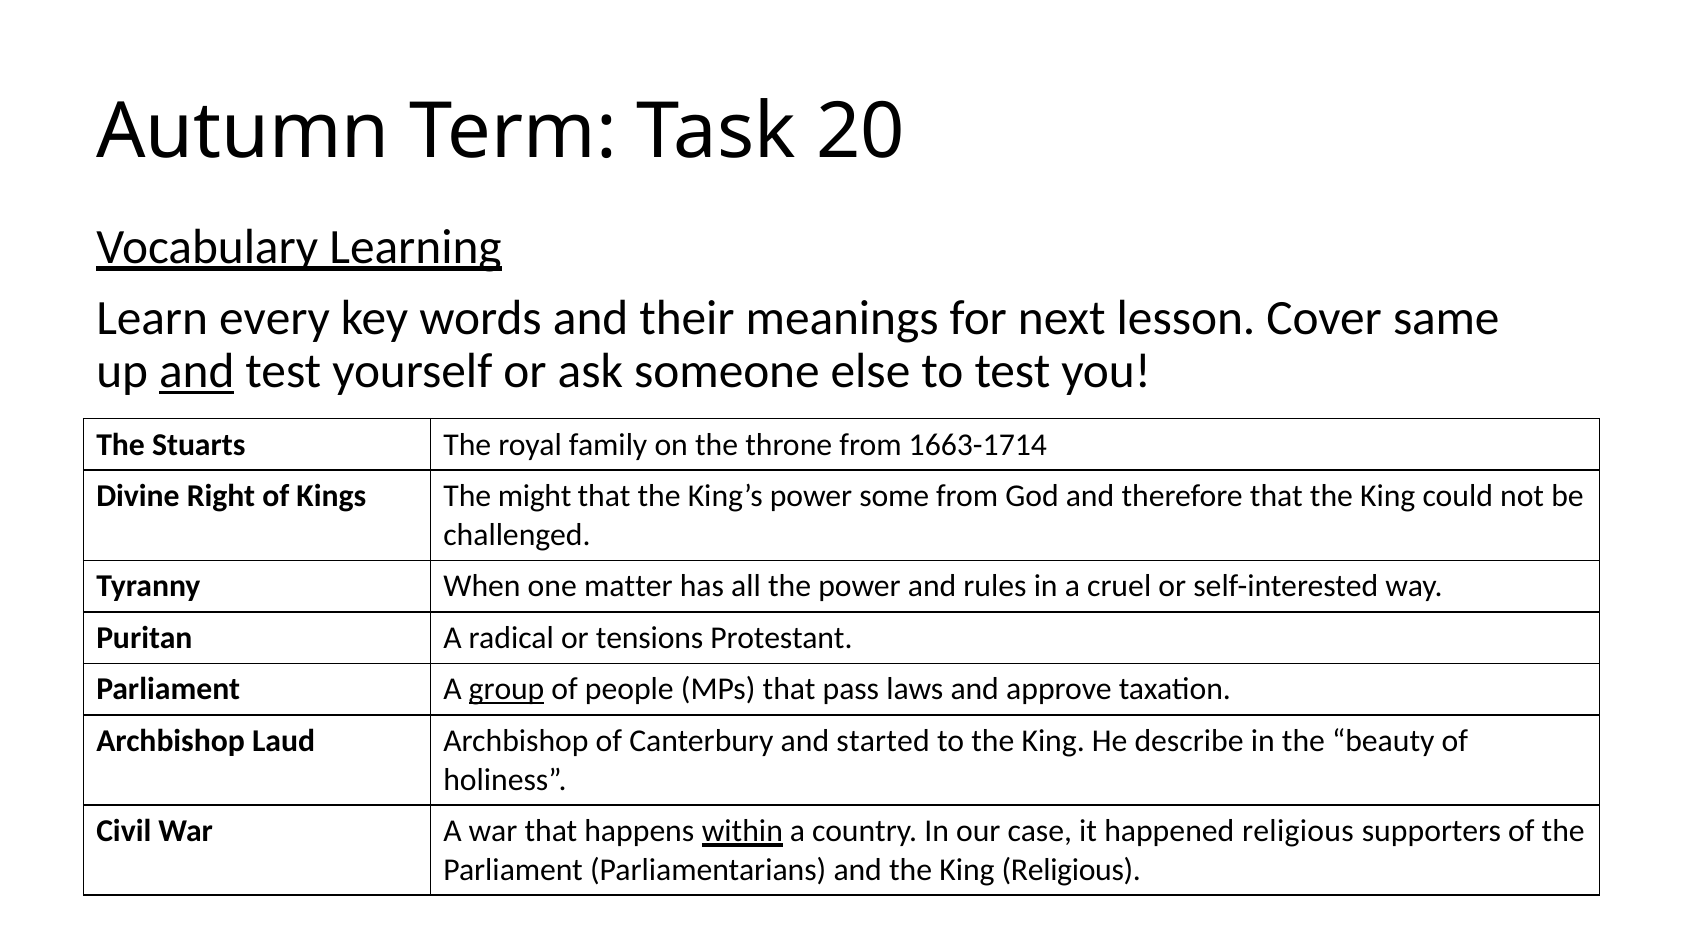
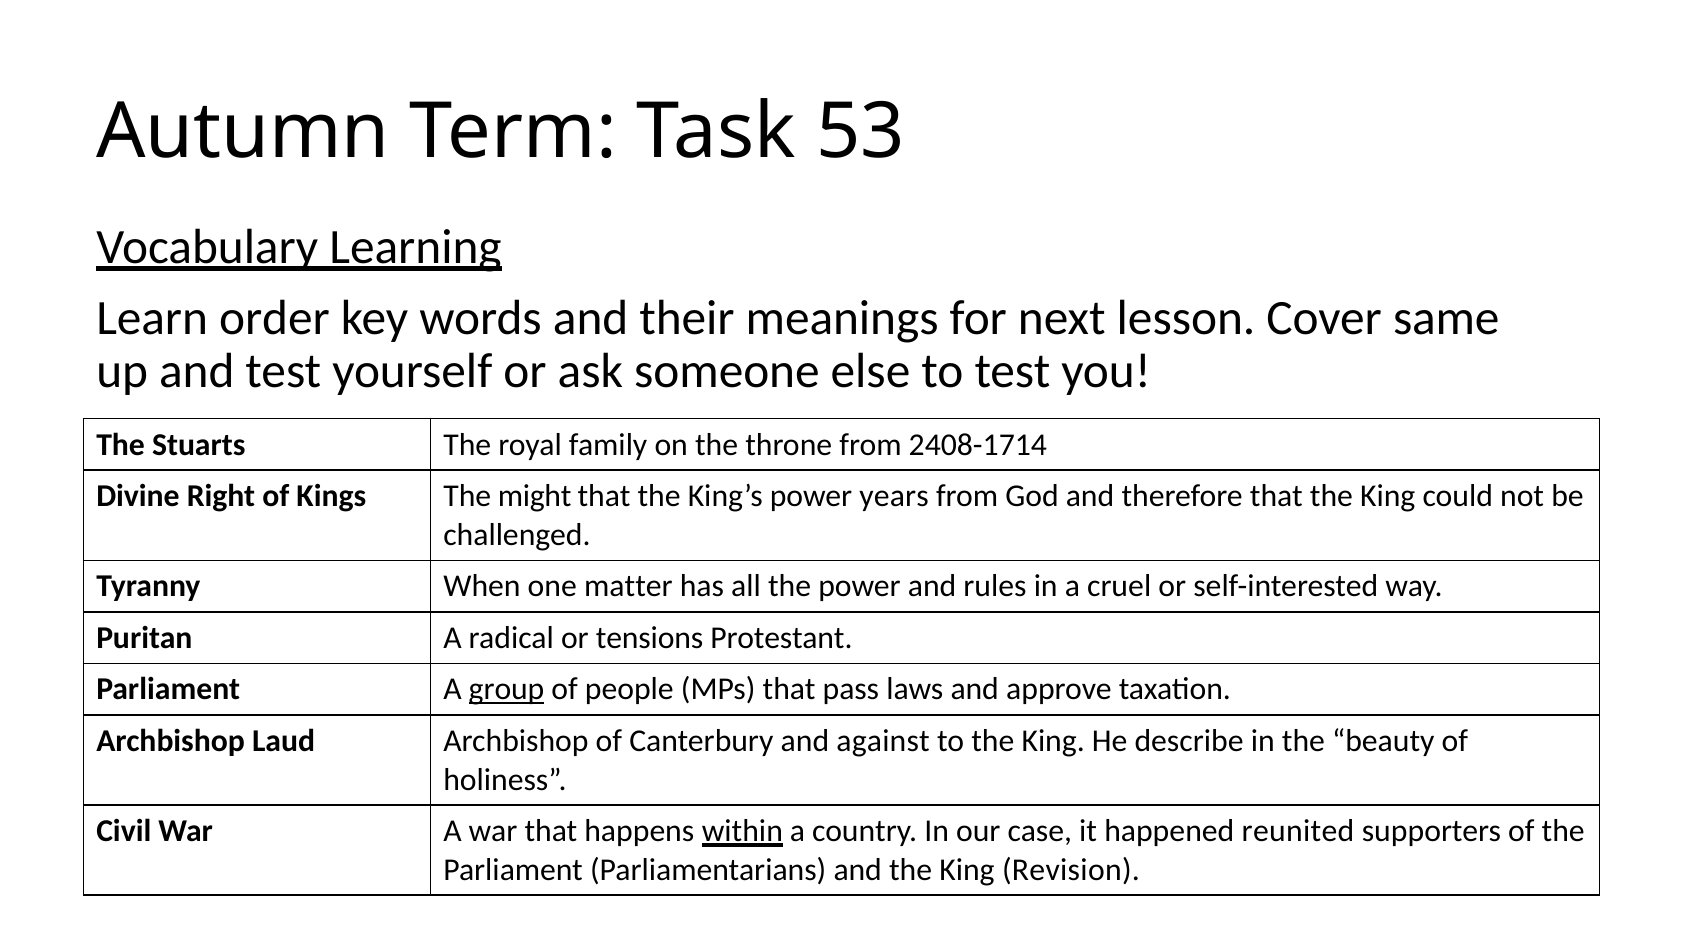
20: 20 -> 53
every: every -> order
and at (197, 371) underline: present -> none
1663-1714: 1663-1714 -> 2408-1714
some: some -> years
started: started -> against
happened religious: religious -> reunited
King Religious: Religious -> Revision
